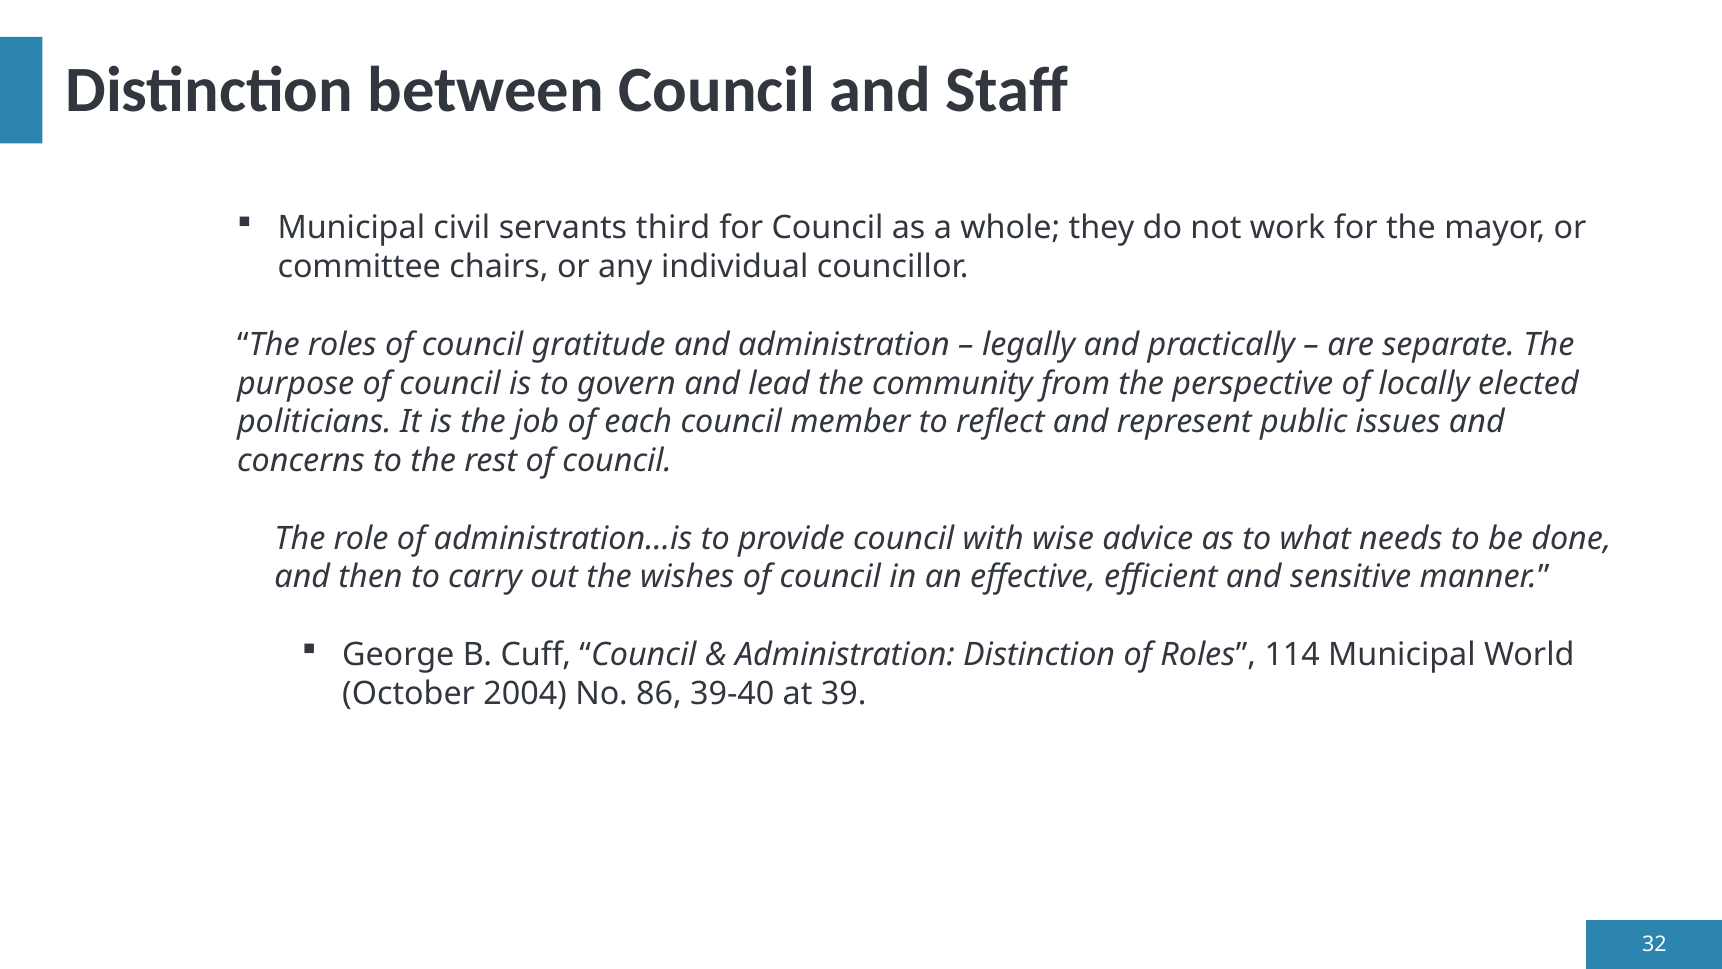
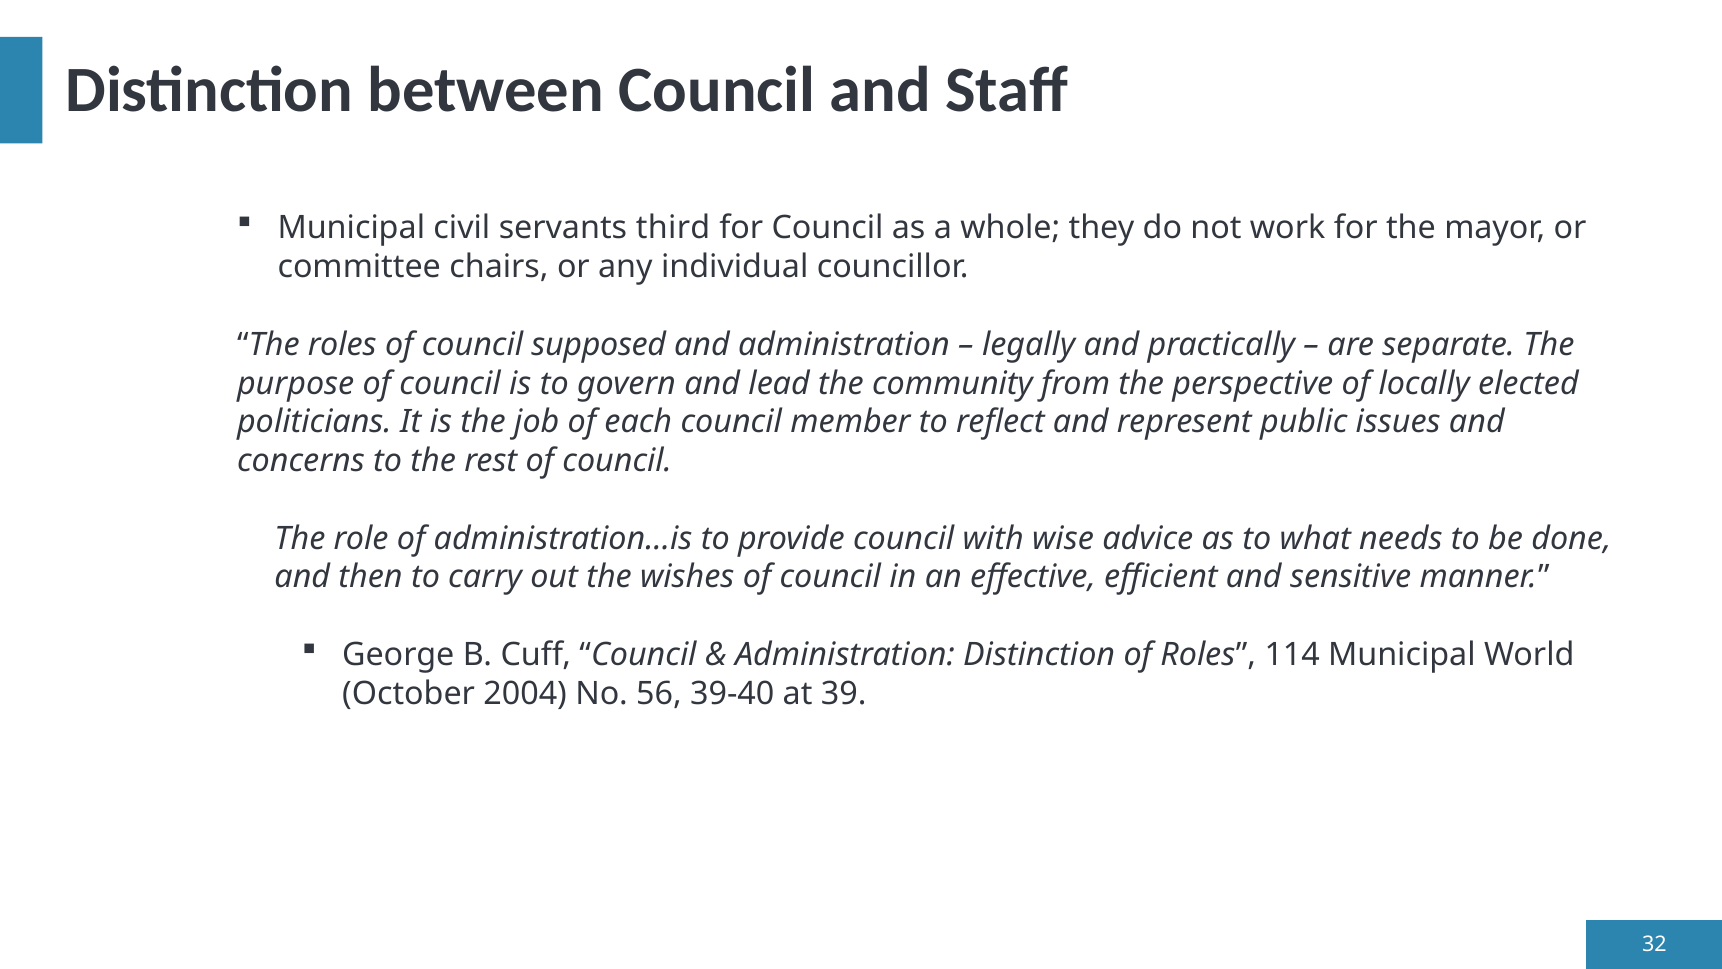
gratitude: gratitude -> supposed
86: 86 -> 56
